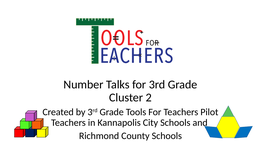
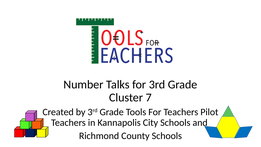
2: 2 -> 7
